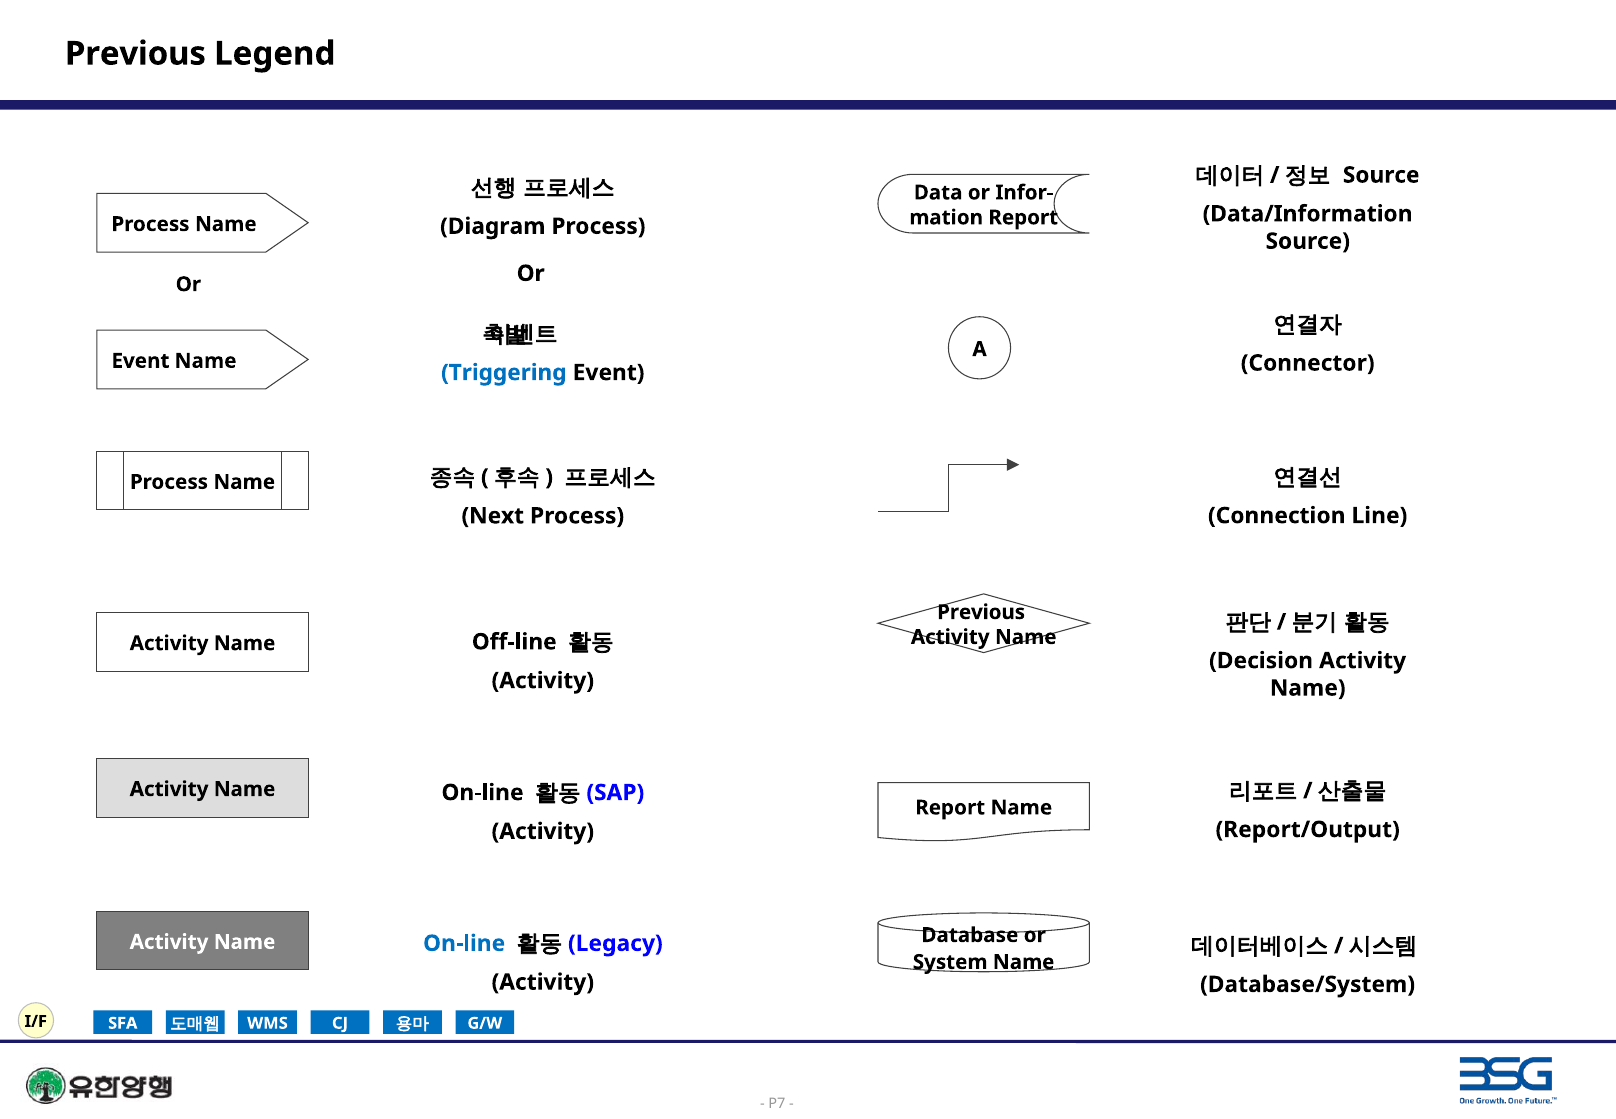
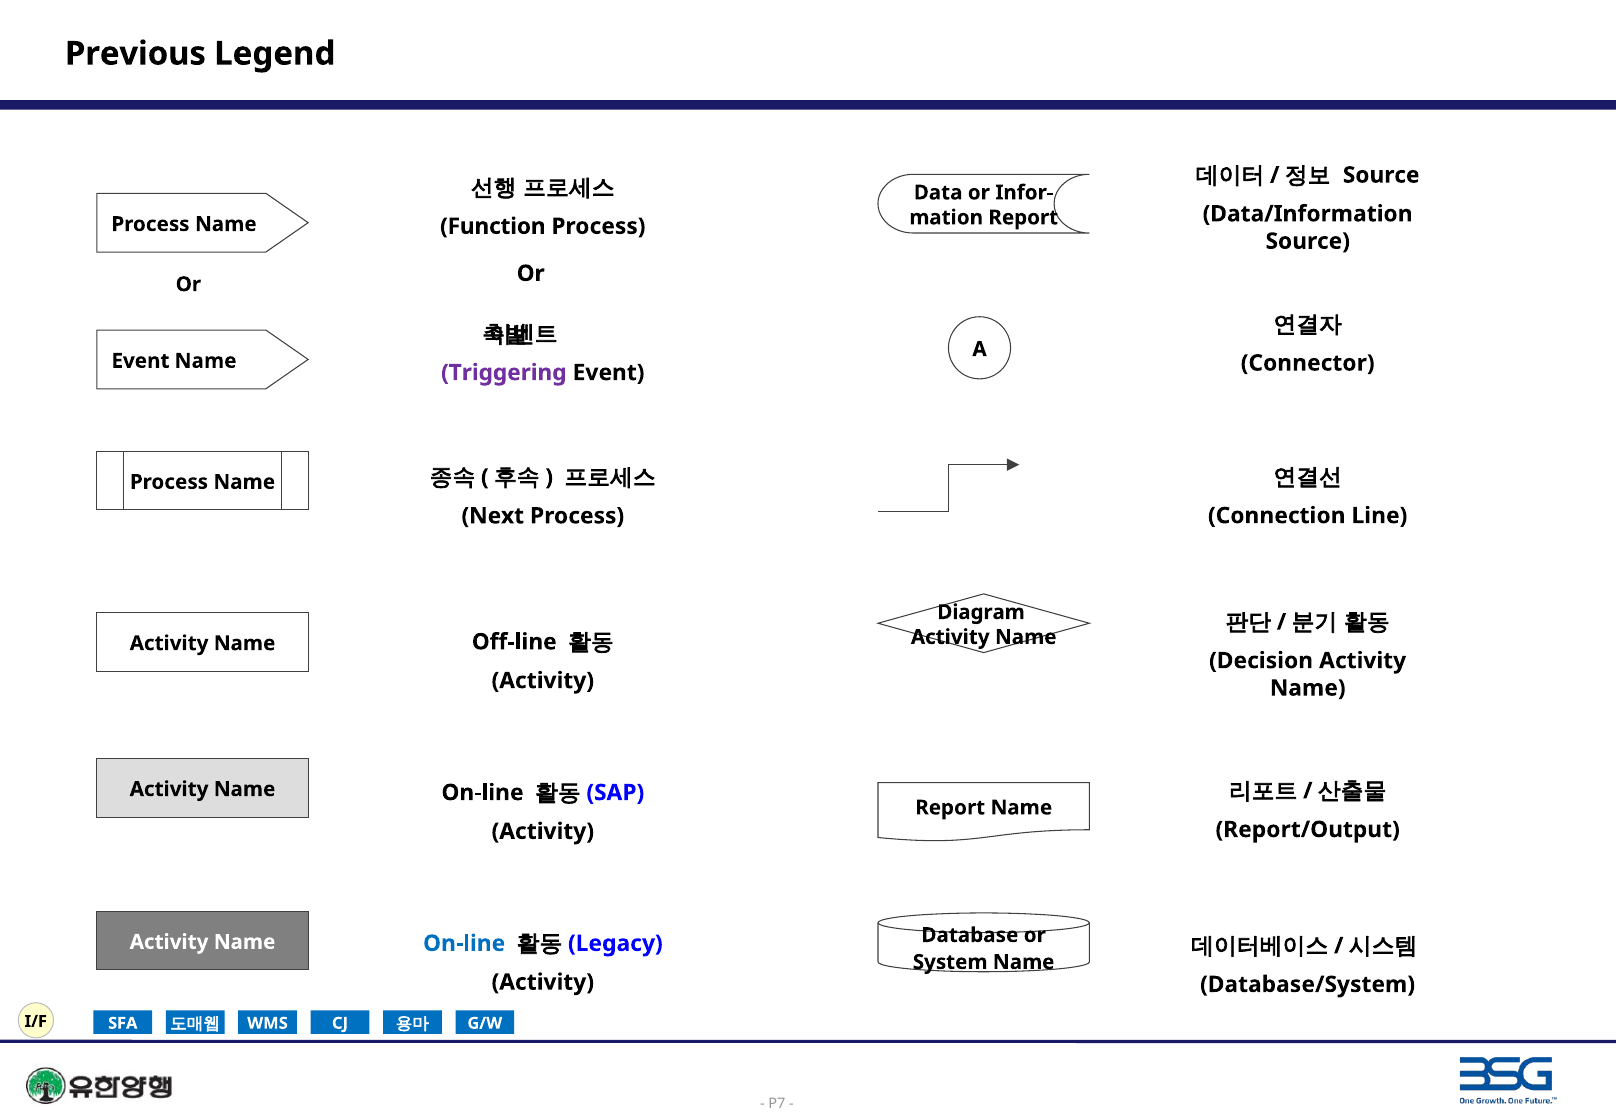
Diagram: Diagram -> Function
Triggering colour: blue -> purple
Previous at (981, 612): Previous -> Diagram
